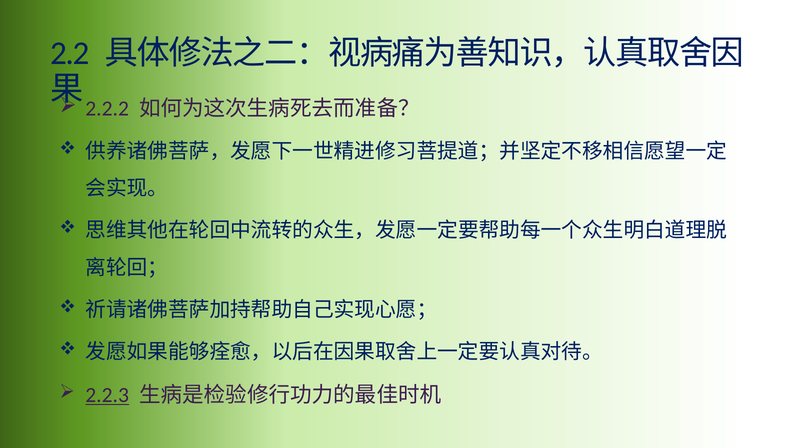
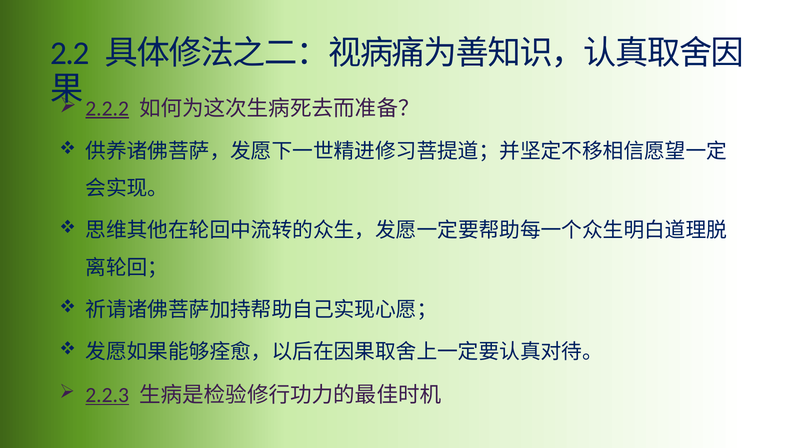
2.2.2 underline: none -> present
